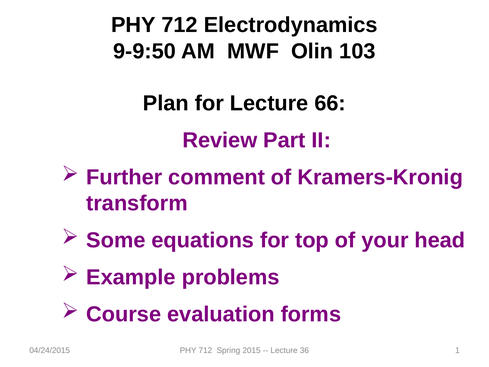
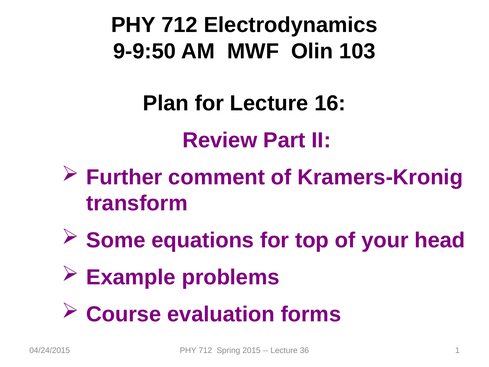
66: 66 -> 16
